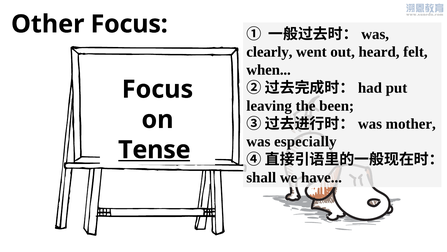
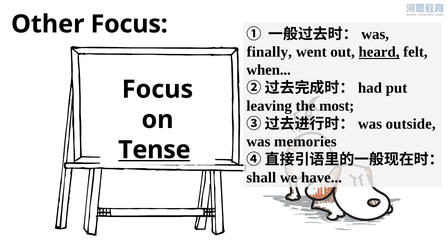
clearly: clearly -> finally
heard underline: none -> present
been: been -> most
mother: mother -> outside
especially: especially -> memories
